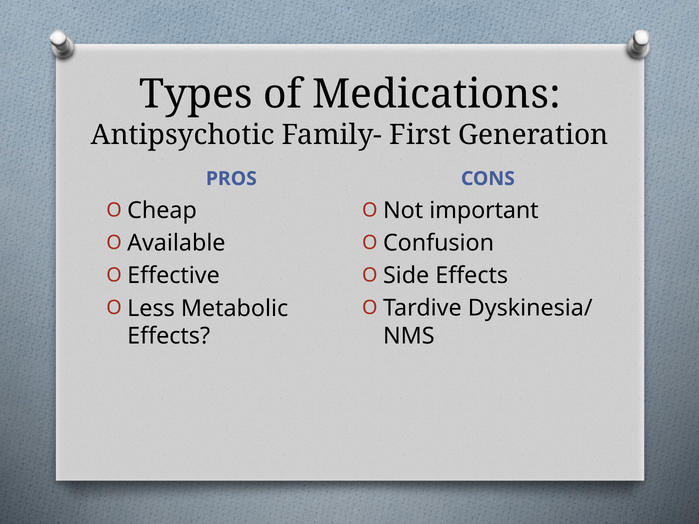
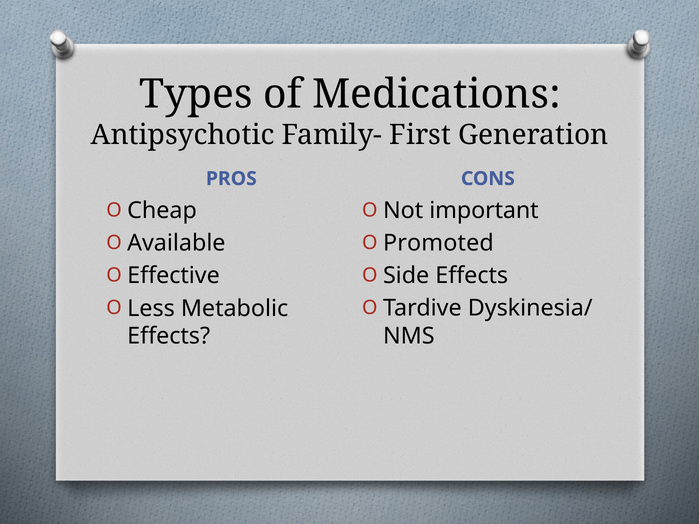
Confusion: Confusion -> Promoted
